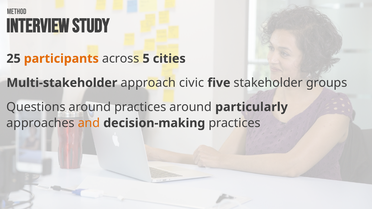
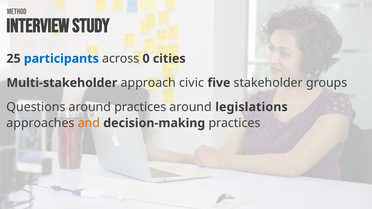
participants colour: orange -> blue
5: 5 -> 0
particularly: particularly -> legislations
